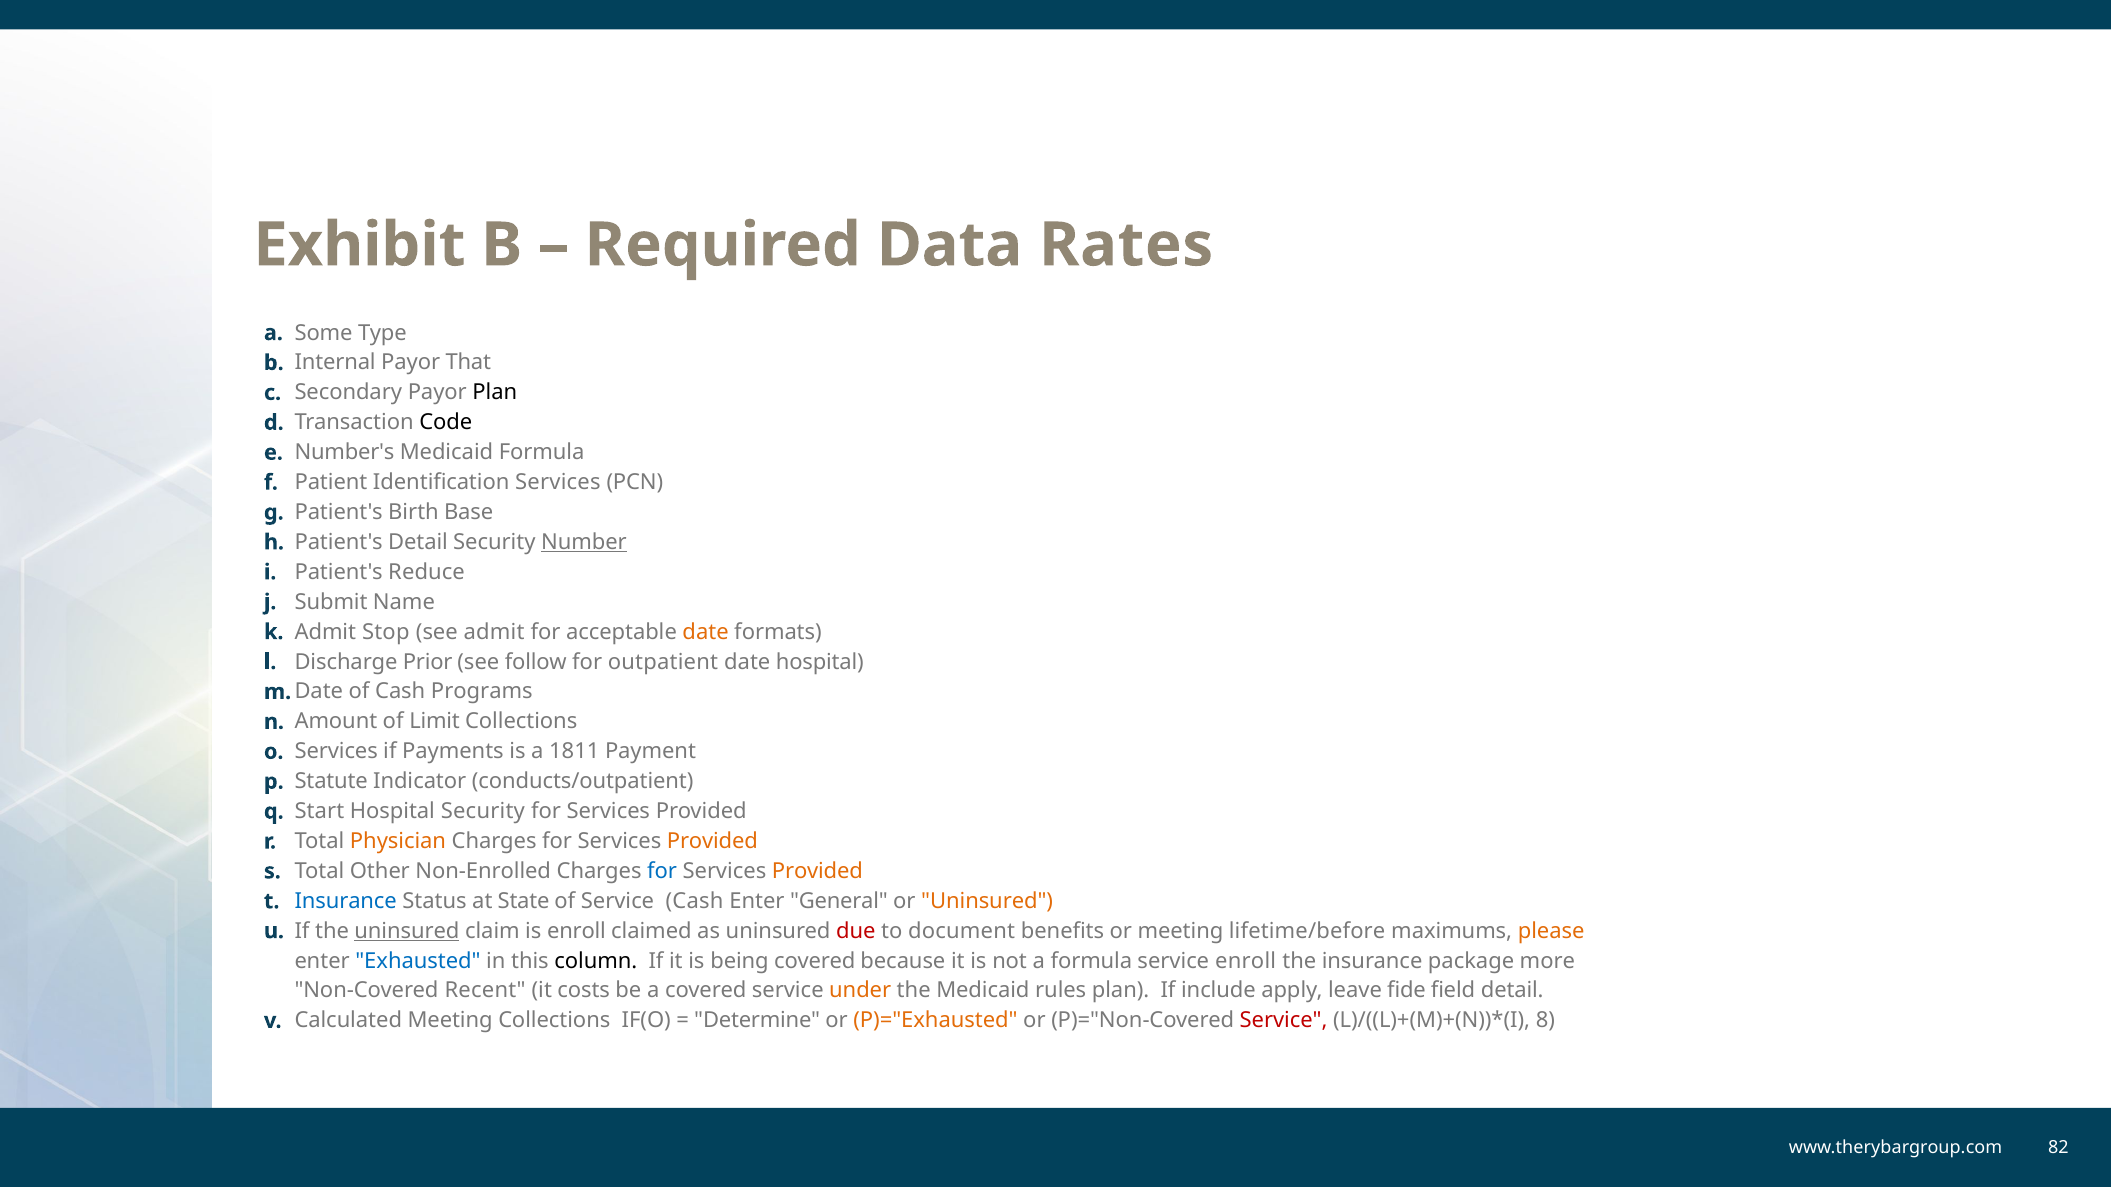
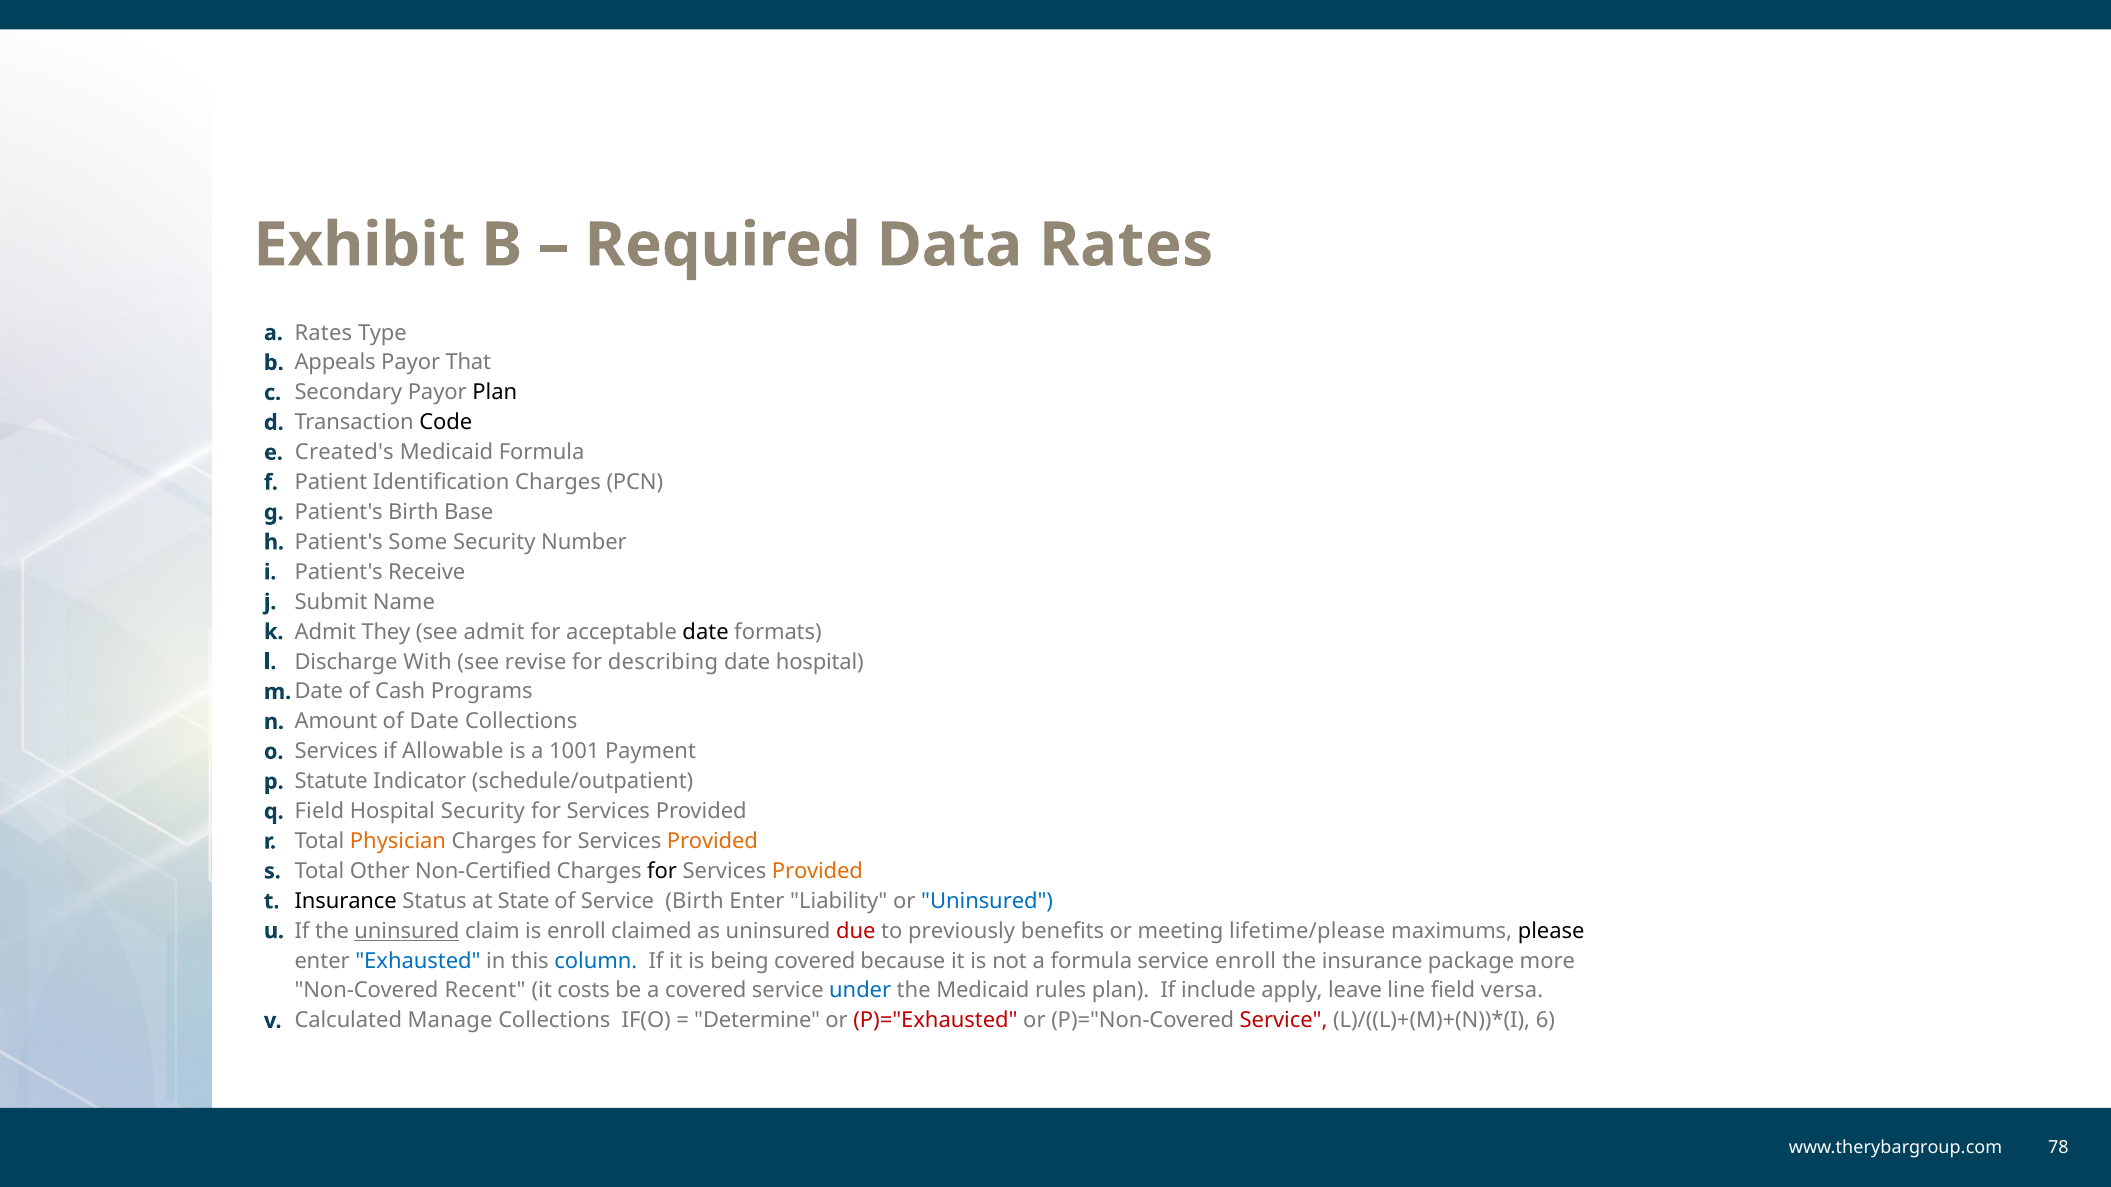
a Some: Some -> Rates
Internal: Internal -> Appeals
Number's: Number's -> Created's
Identification Services: Services -> Charges
Patient's Detail: Detail -> Some
Number underline: present -> none
Reduce: Reduce -> Receive
Stop: Stop -> They
date at (706, 632) colour: orange -> black
Prior: Prior -> With
follow: follow -> revise
outpatient: outpatient -> describing
of Limit: Limit -> Date
Payments: Payments -> Allowable
1811: 1811 -> 1001
conducts/outpatient: conducts/outpatient -> schedule/outpatient
q Start: Start -> Field
Non-Enrolled: Non-Enrolled -> Non-Certified
for at (662, 871) colour: blue -> black
Insurance at (346, 901) colour: blue -> black
Service Cash: Cash -> Birth
General: General -> Liability
Uninsured at (987, 901) colour: orange -> blue
document: document -> previously
lifetime/before: lifetime/before -> lifetime/please
please colour: orange -> black
column colour: black -> blue
under colour: orange -> blue
fide: fide -> line
field detail: detail -> versa
Calculated Meeting: Meeting -> Manage
P)="Exhausted colour: orange -> red
8: 8 -> 6
82: 82 -> 78
